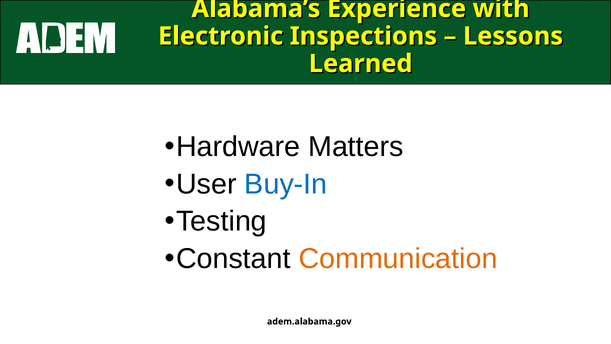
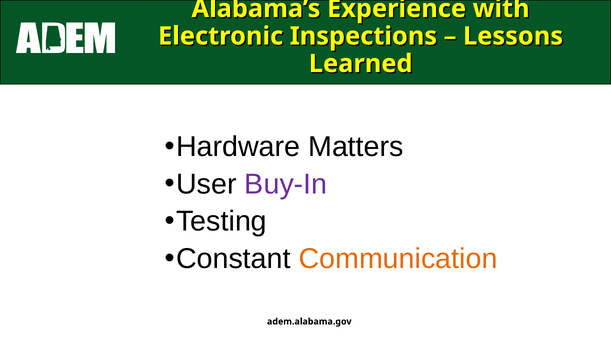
Buy-In colour: blue -> purple
